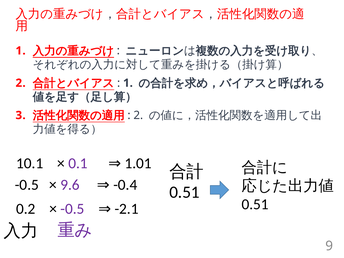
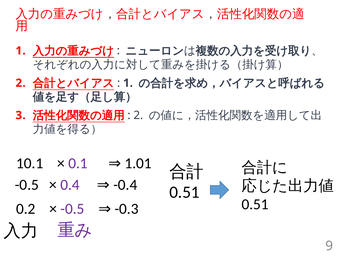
9.6: 9.6 -> 0.4
-2.1: -2.1 -> -0.3
